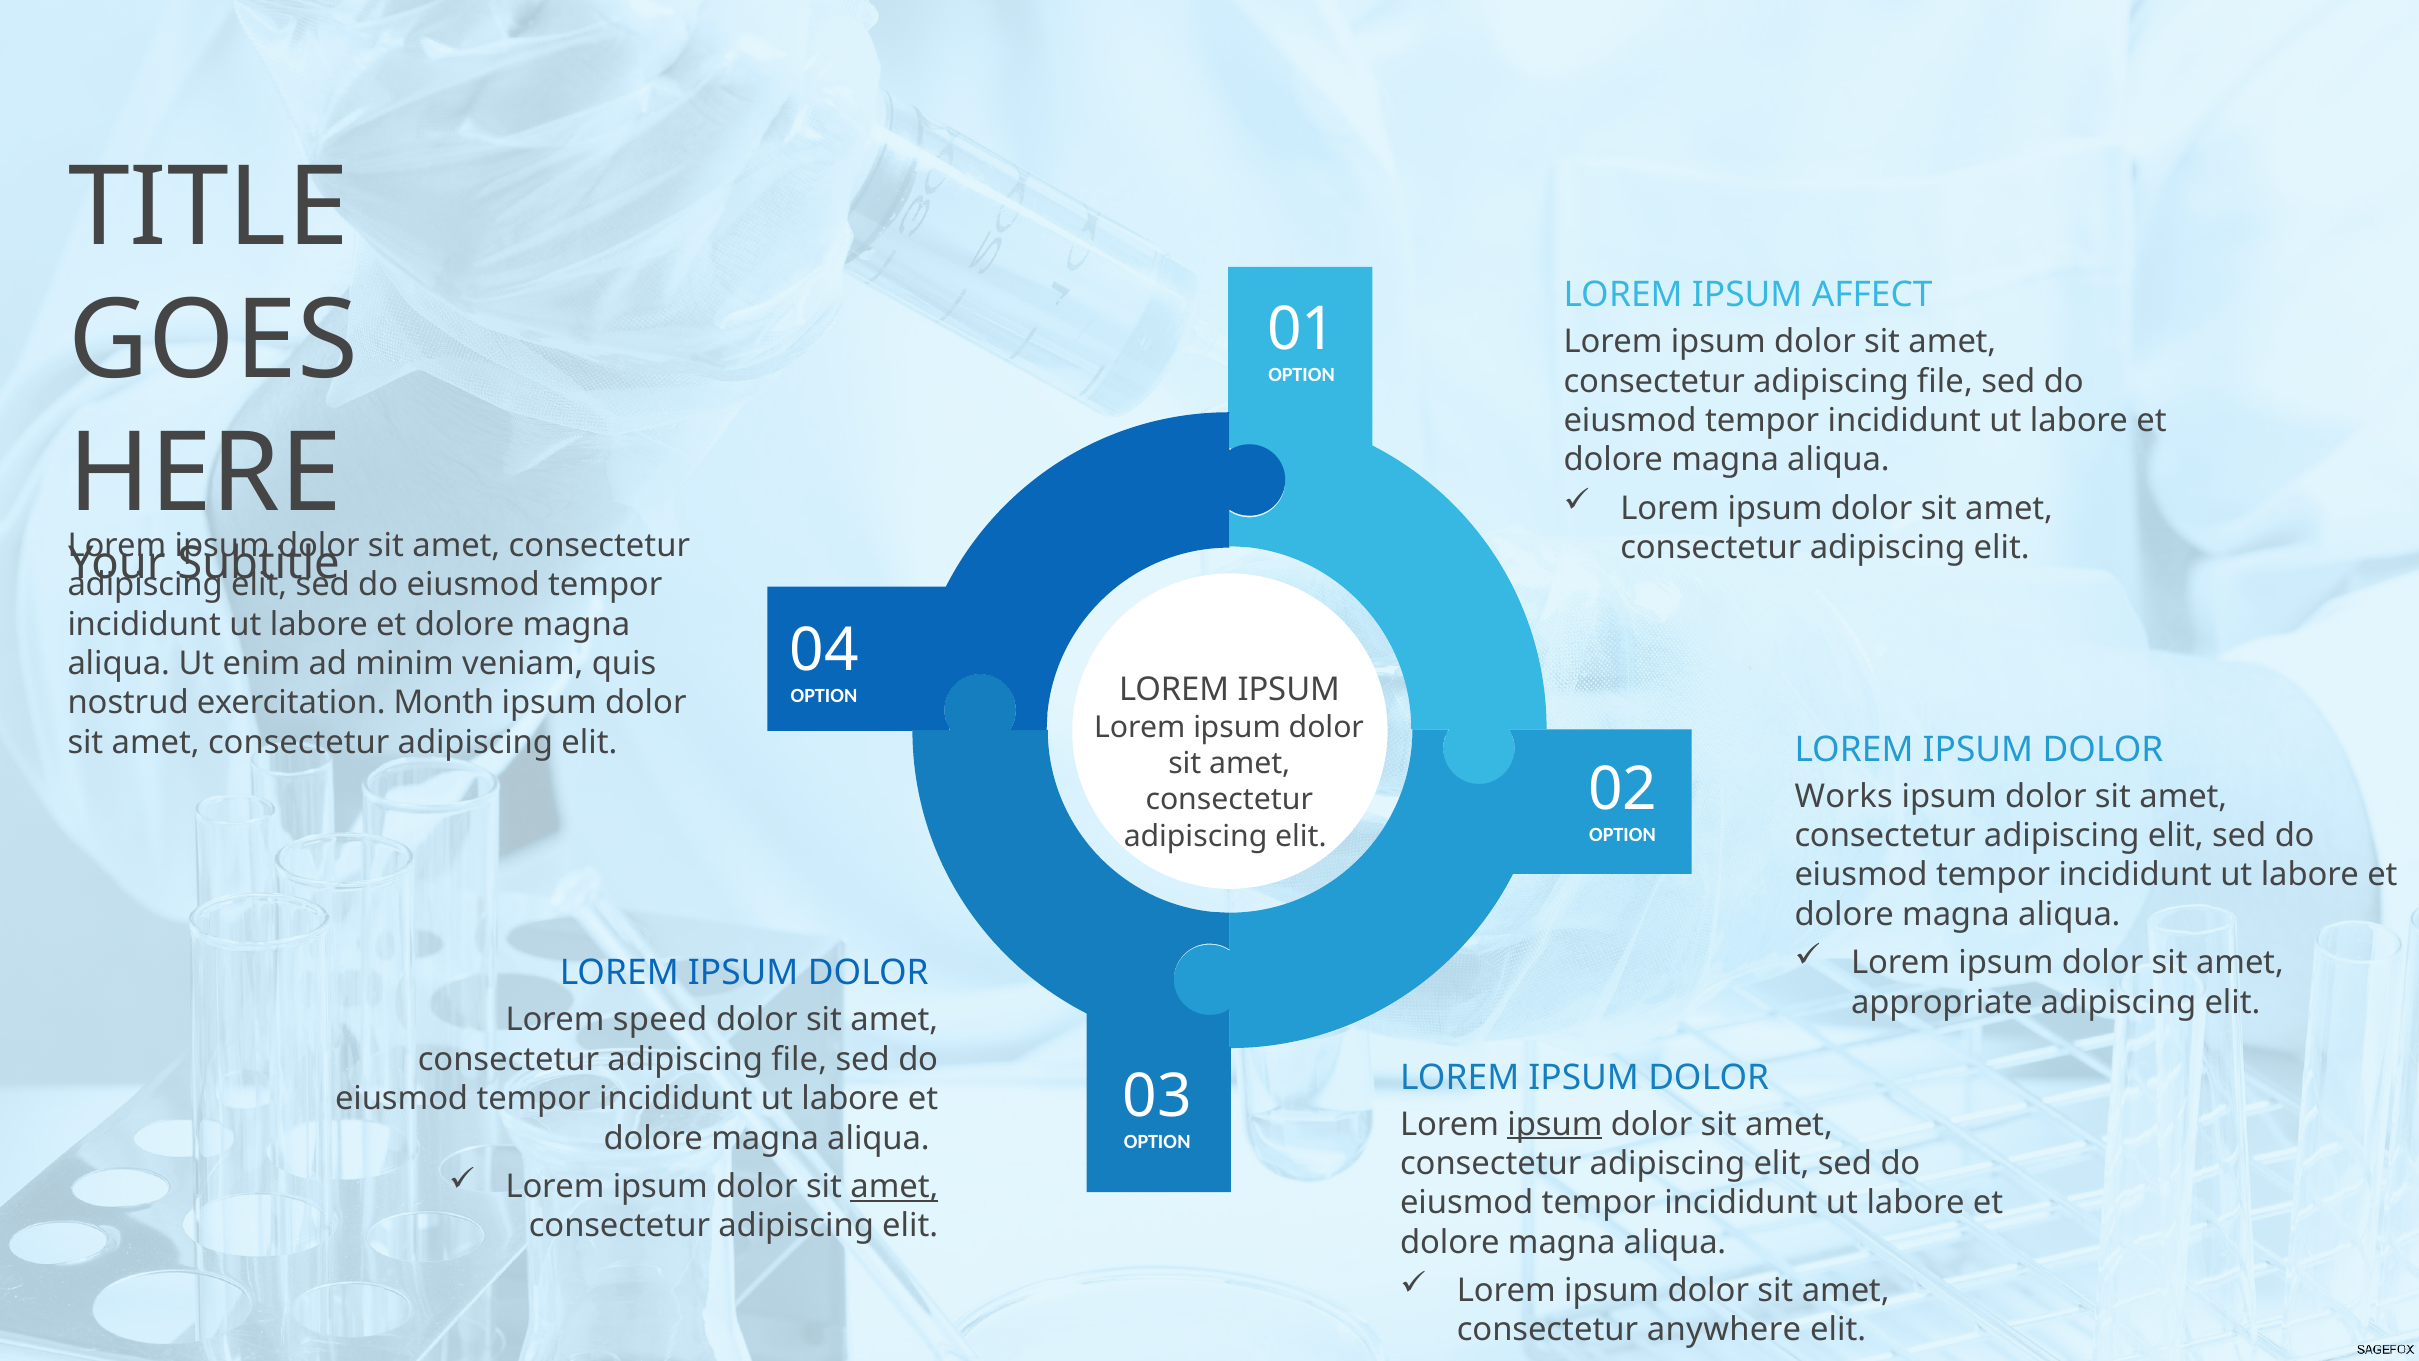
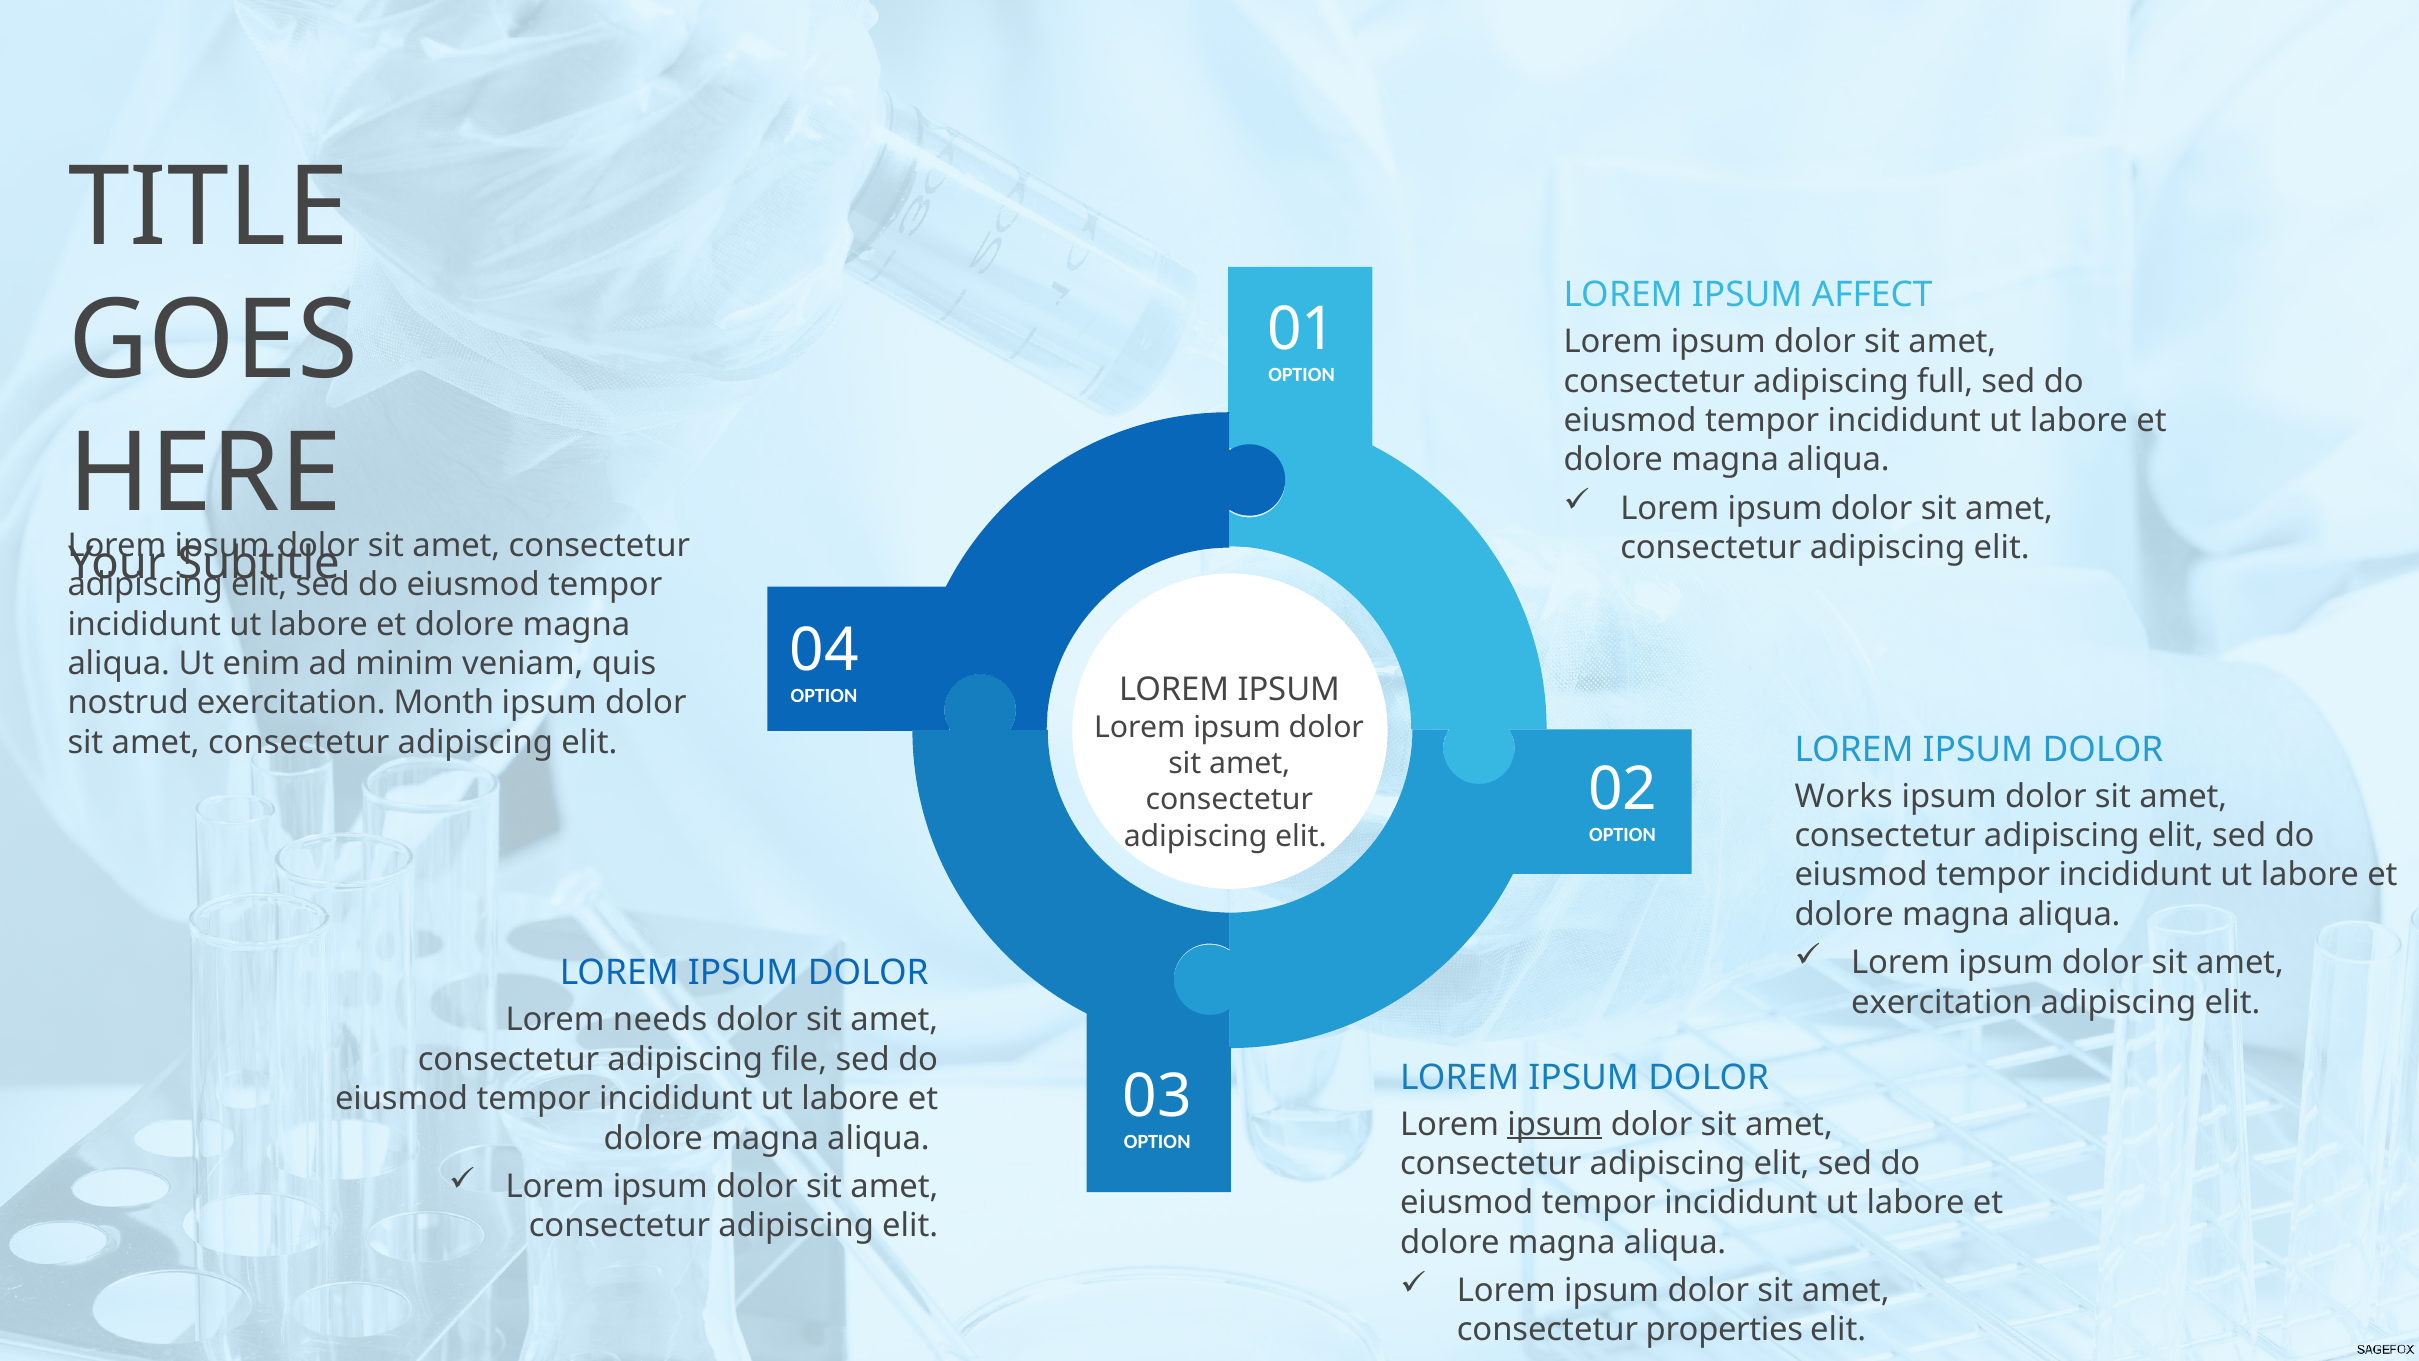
file at (1945, 381): file -> full
appropriate at (1942, 1002): appropriate -> exercitation
speed: speed -> needs
amet at (894, 1186) underline: present -> none
anywhere: anywhere -> properties
